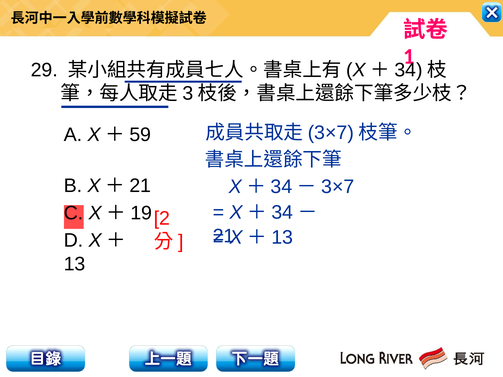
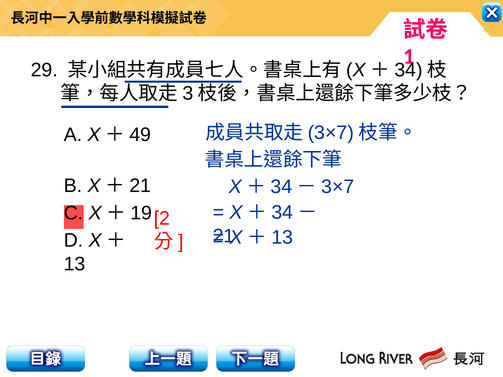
59: 59 -> 49
